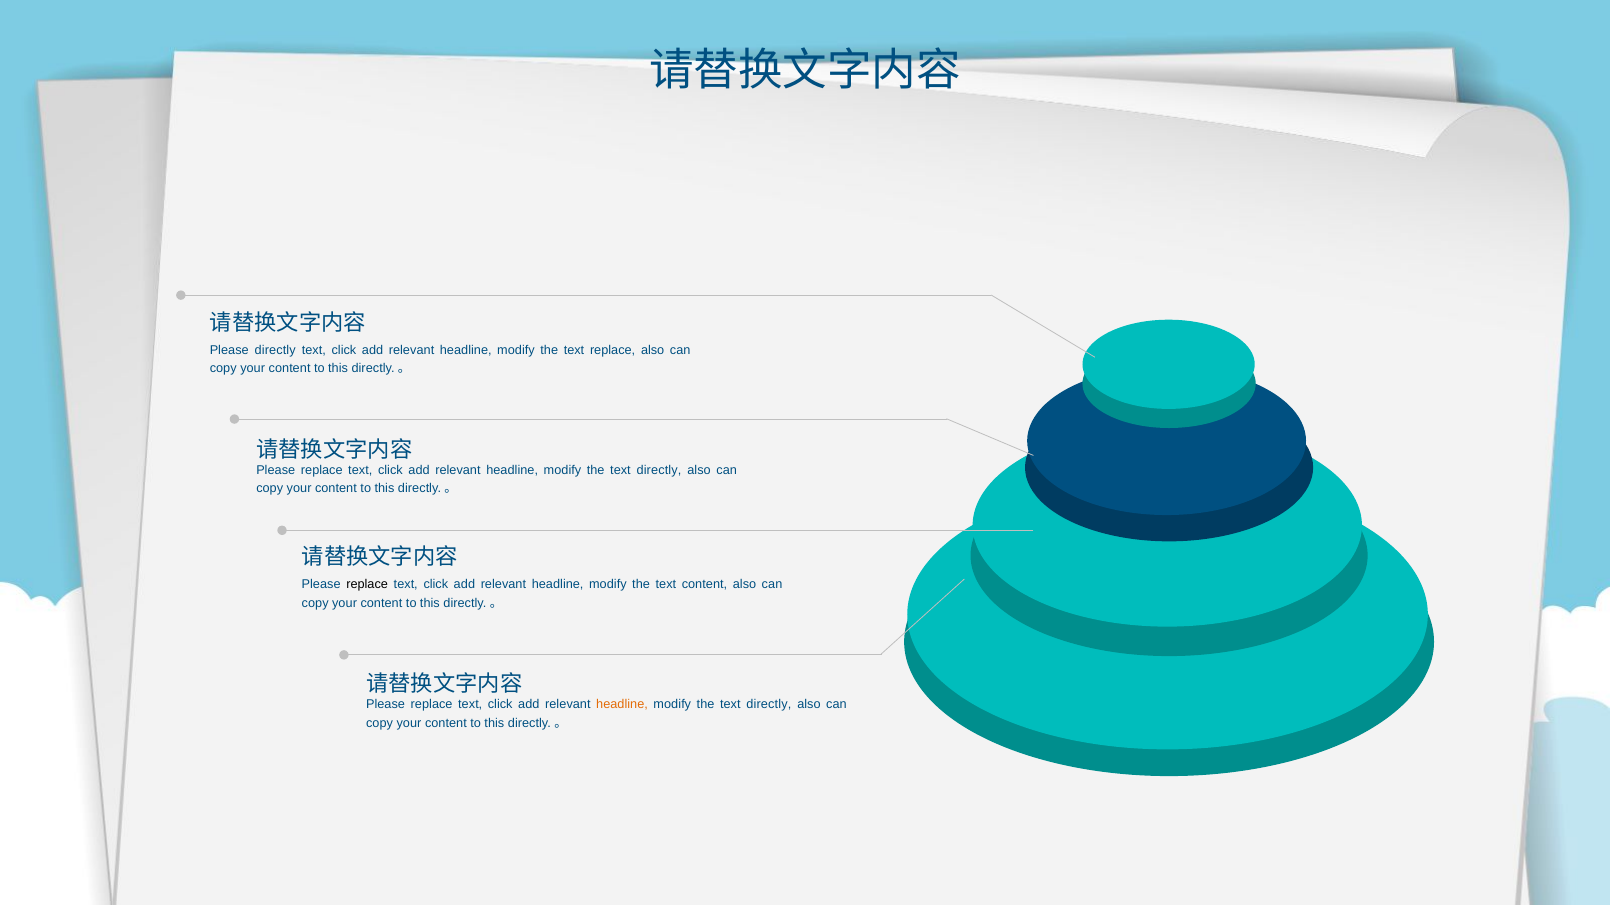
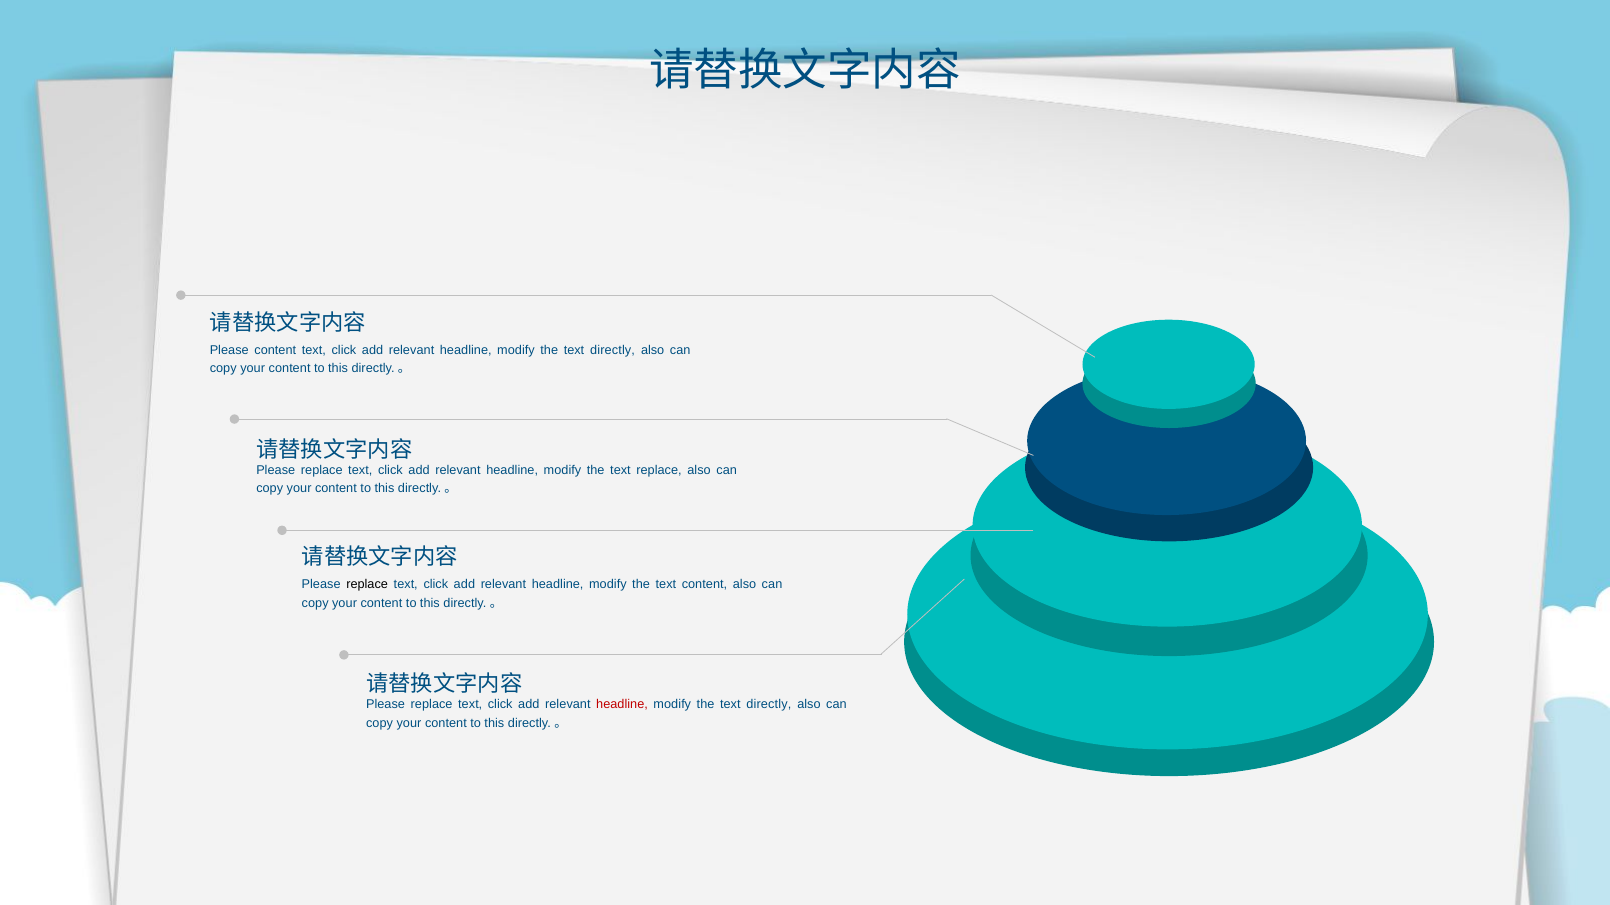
Please directly: directly -> content
replace at (613, 351): replace -> directly
directly at (659, 471): directly -> replace
headline at (622, 705) colour: orange -> red
